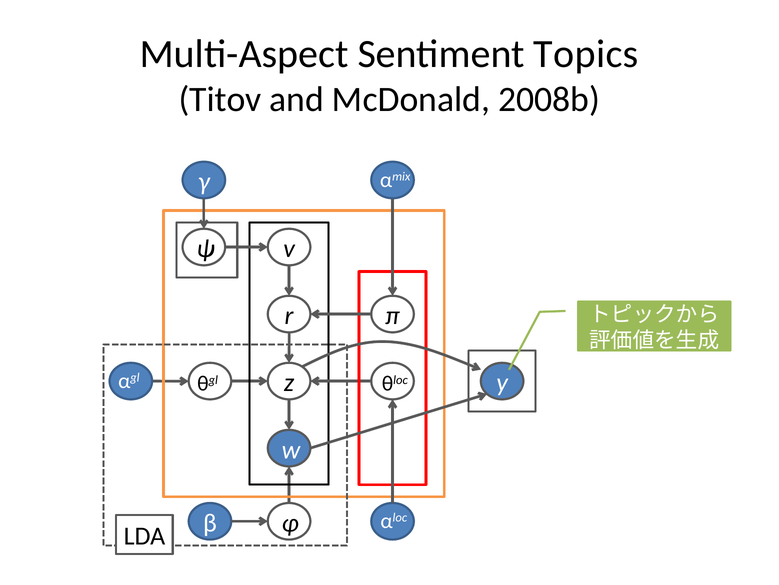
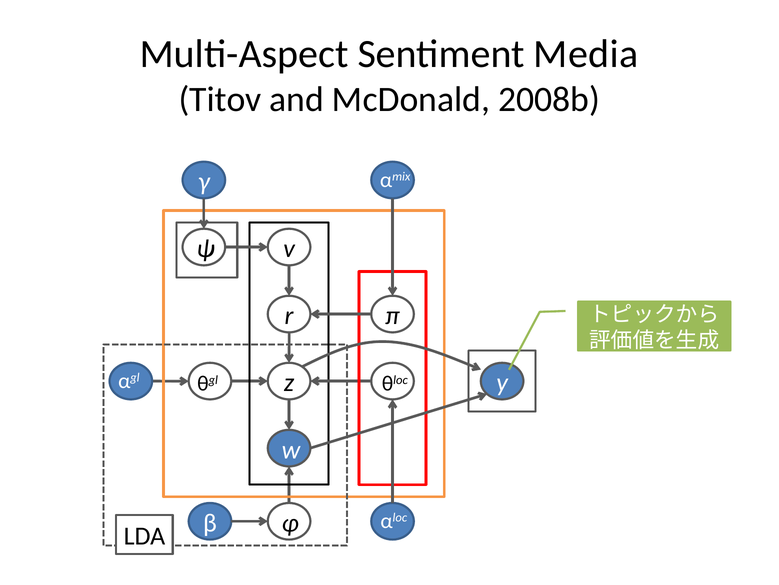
Topics: Topics -> Media
